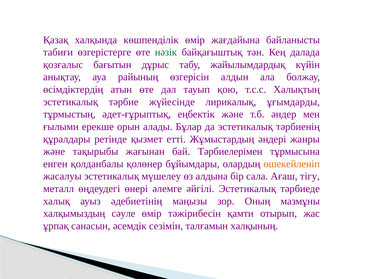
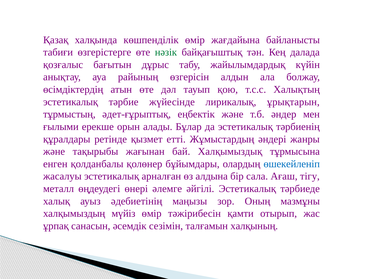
ұғымдарды: ұғымдарды -> ұрықтарын
Тәрбиелерімен: Тәрбиелерімен -> Халқымыздық
өшекейленіп colour: orange -> blue
мүшелеу: мүшелеу -> арналған
сәуле: сәуле -> мүйіз
